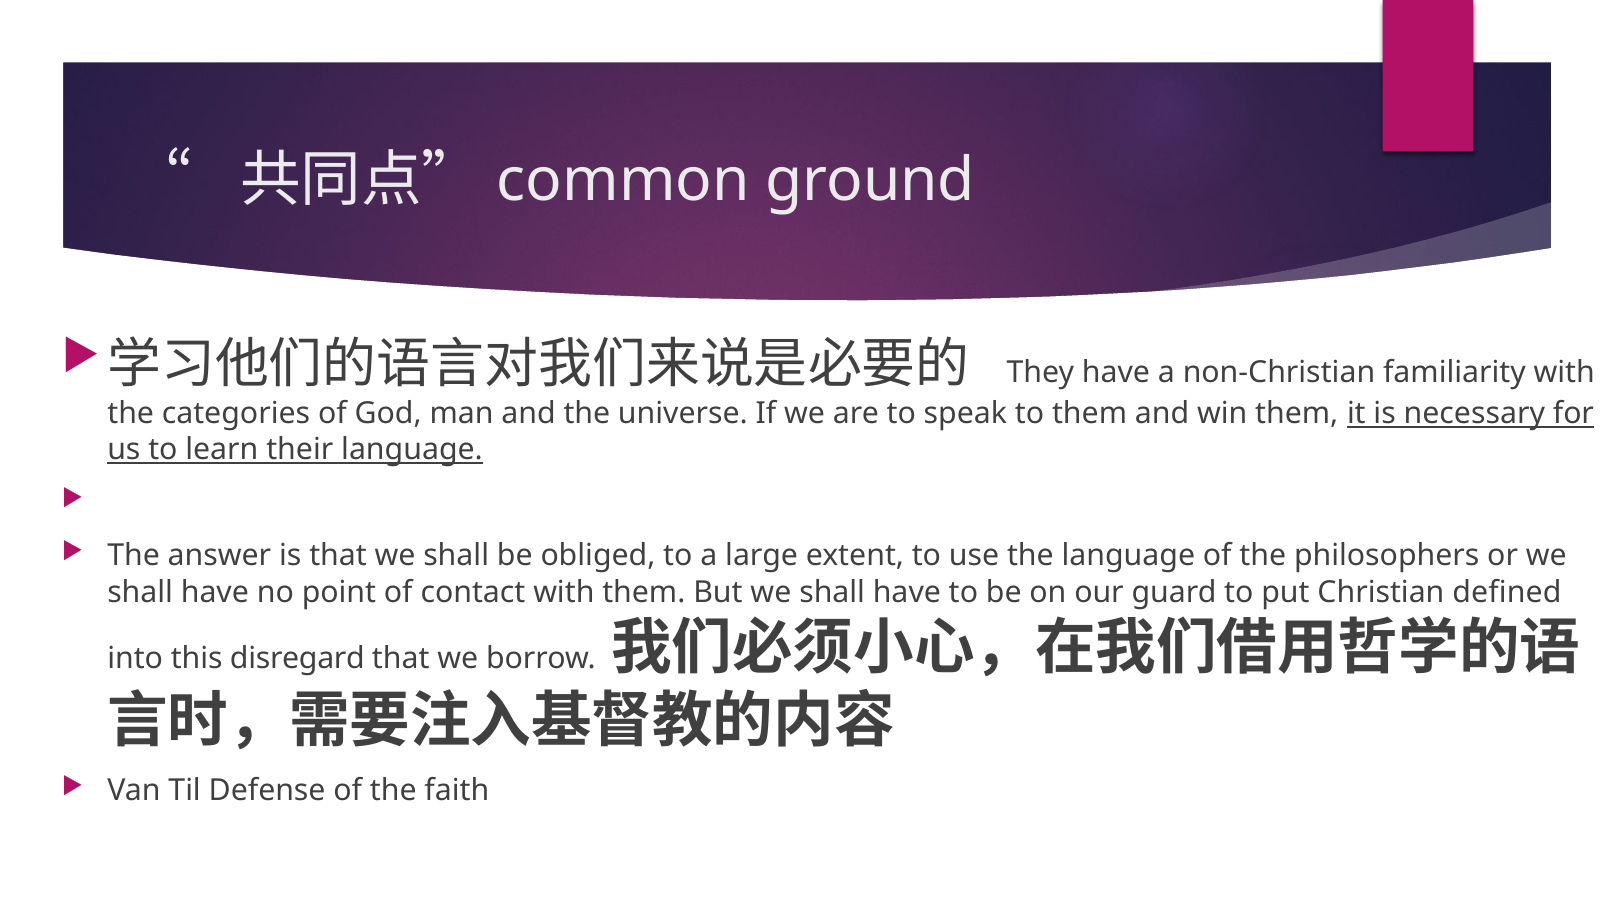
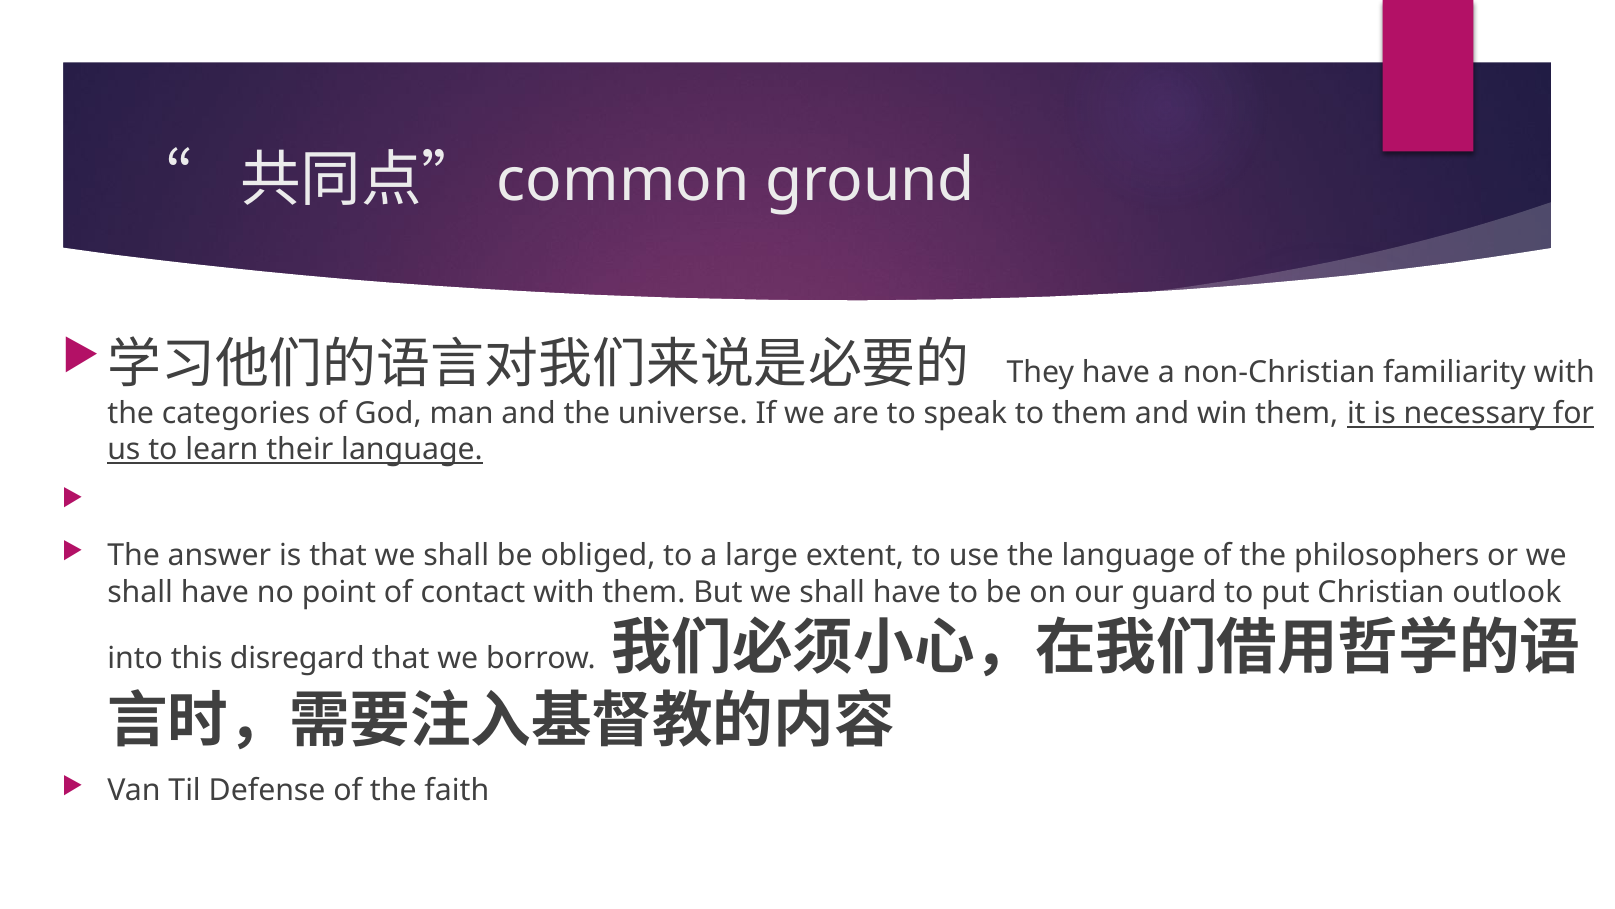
defined: defined -> outlook
